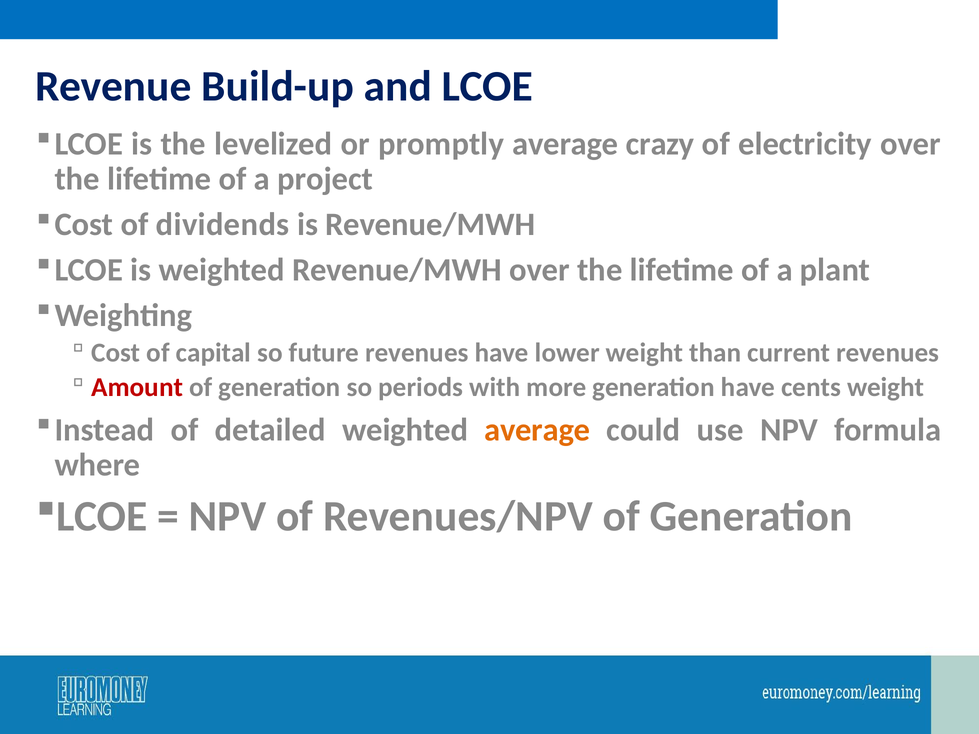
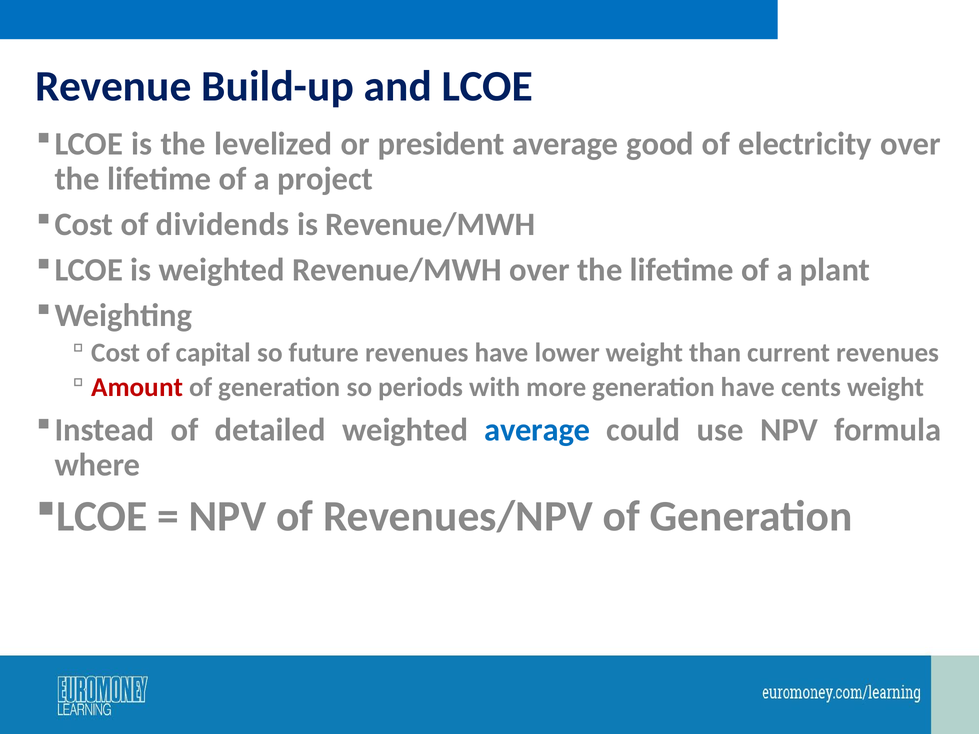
promptly: promptly -> president
crazy: crazy -> good
average at (537, 430) colour: orange -> blue
